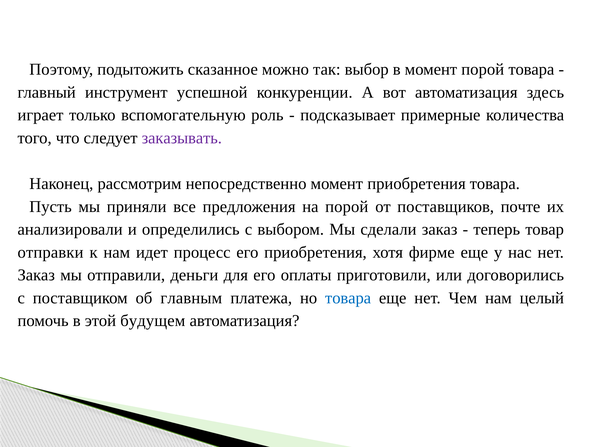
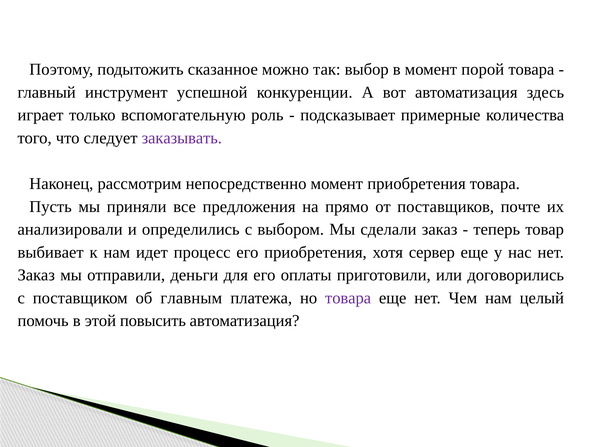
на порой: порой -> прямо
отправки: отправки -> выбивает
фирме: фирме -> сервер
товара at (348, 298) colour: blue -> purple
будущем: будущем -> повысить
